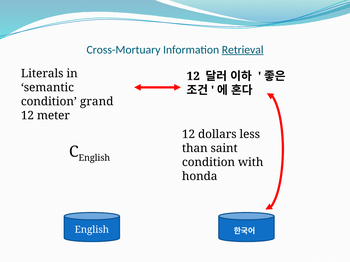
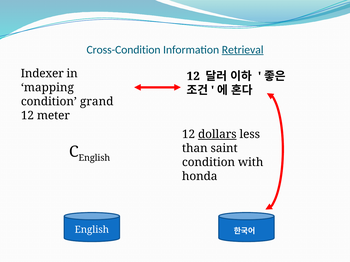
Cross-Mortuary: Cross-Mortuary -> Cross-Condition
Literals: Literals -> Indexer
semantic: semantic -> mapping
dollars underline: none -> present
